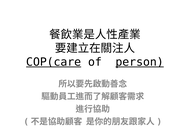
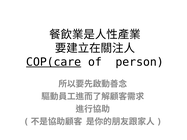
person underline: present -> none
